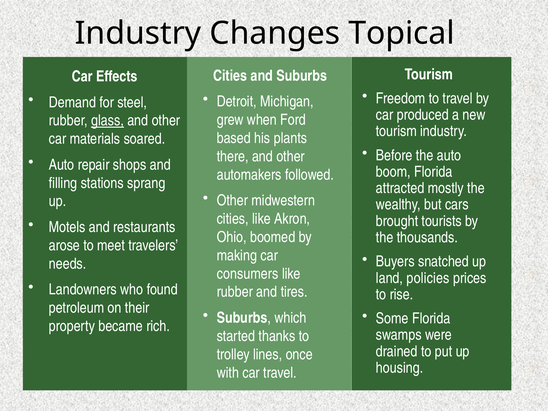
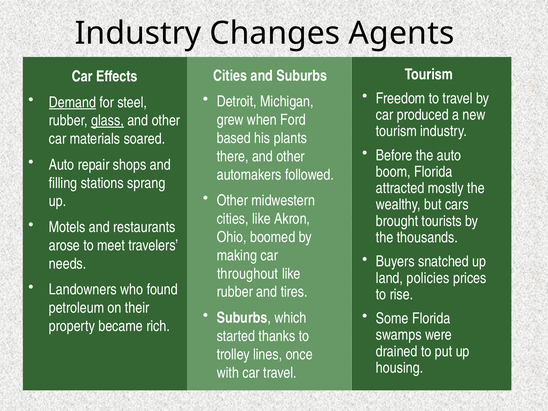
Topical: Topical -> Agents
Demand underline: none -> present
consumers: consumers -> throughout
